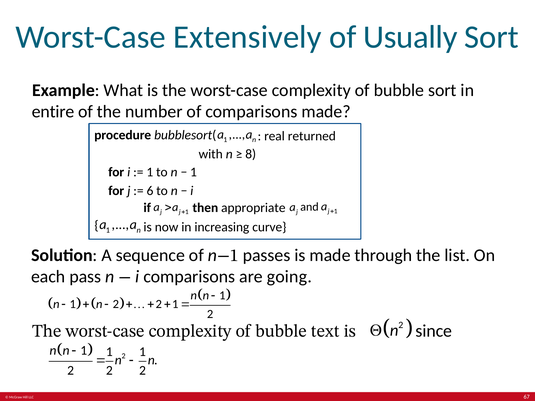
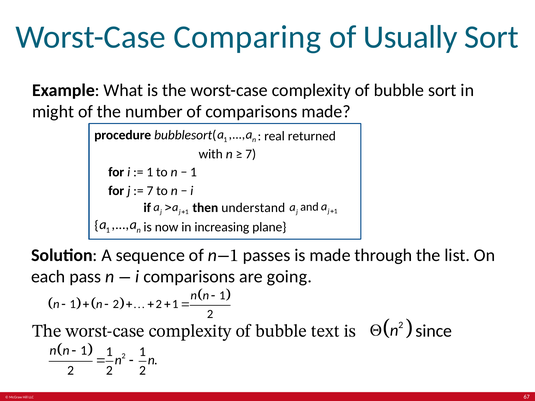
Extensively: Extensively -> Comparing
entire: entire -> might
8 at (251, 154): 8 -> 7
6 at (150, 191): 6 -> 7
appropriate: appropriate -> understand
curve: curve -> plane
